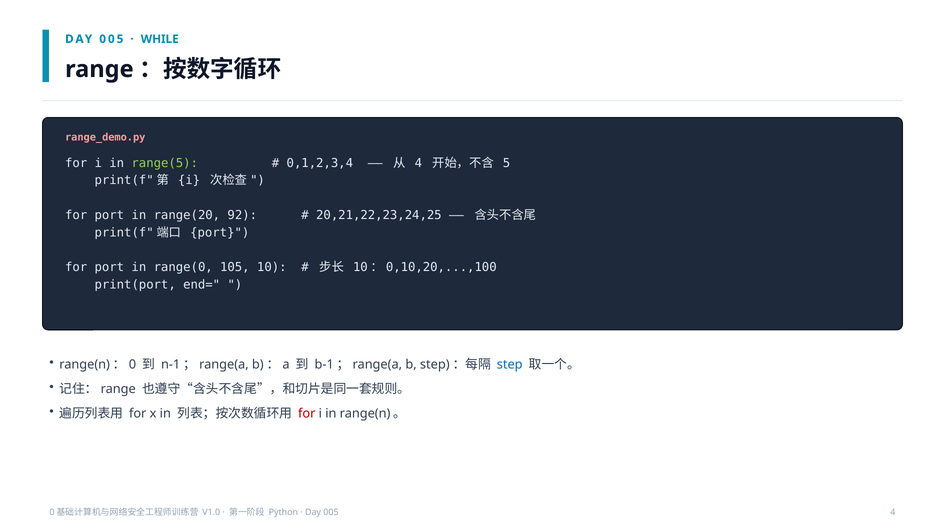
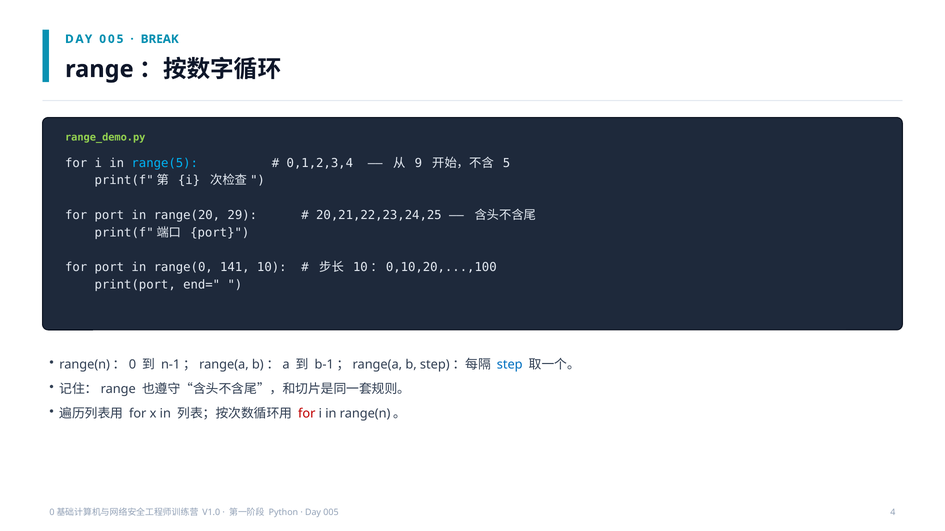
WHILE: WHILE -> BREAK
range_demo.py colour: pink -> light green
range(5 colour: light green -> light blue
4 at (418, 163): 4 -> 9
92: 92 -> 29
105: 105 -> 141
